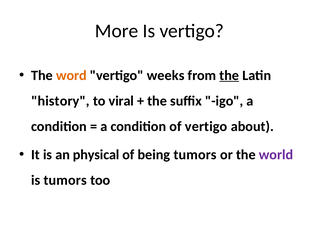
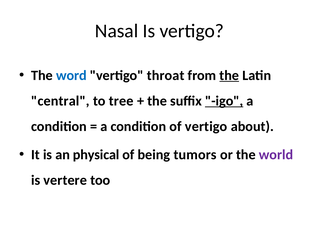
More: More -> Nasal
word colour: orange -> blue
weeks: weeks -> throat
history: history -> central
viral: viral -> tree
igo underline: none -> present
is tumors: tumors -> vertere
